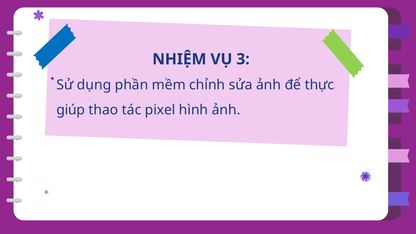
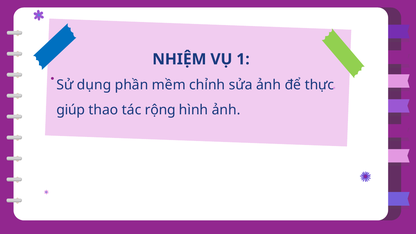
3: 3 -> 1
pixel: pixel -> rộng
